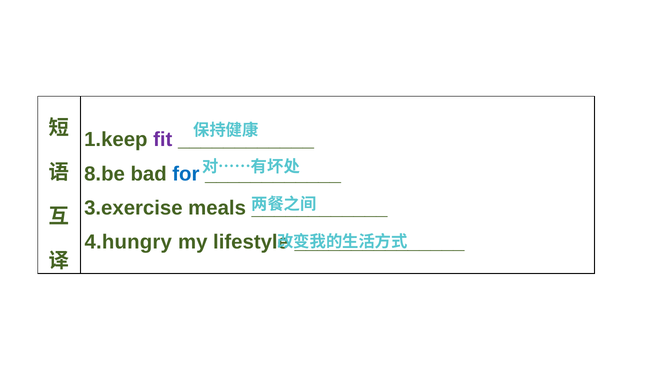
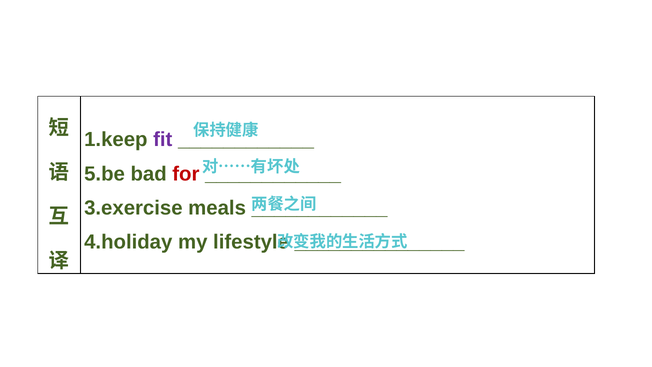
8.be: 8.be -> 5.be
for colour: blue -> red
4.hungry: 4.hungry -> 4.holiday
